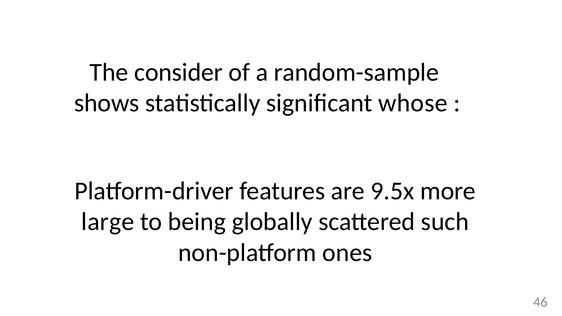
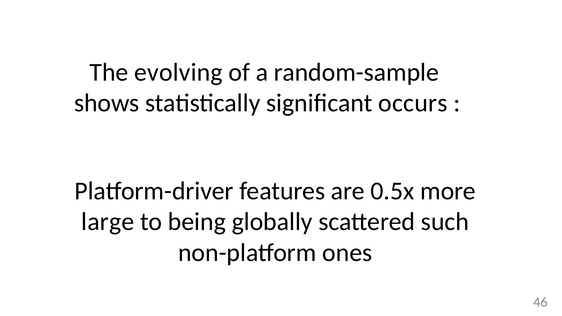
consider: consider -> evolving
whose: whose -> occurs
9.5x: 9.5x -> 0.5x
